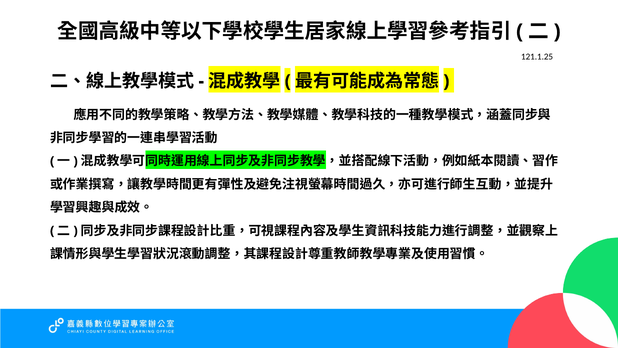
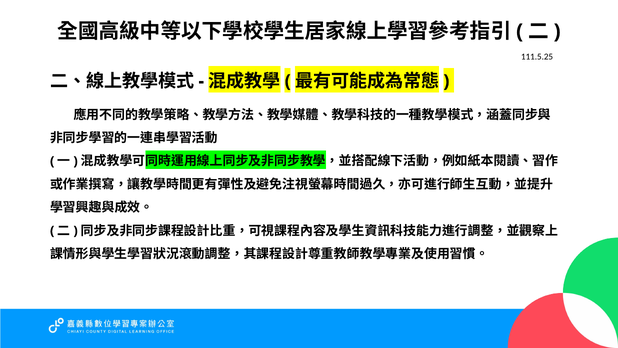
121.1.25: 121.1.25 -> 111.5.25
